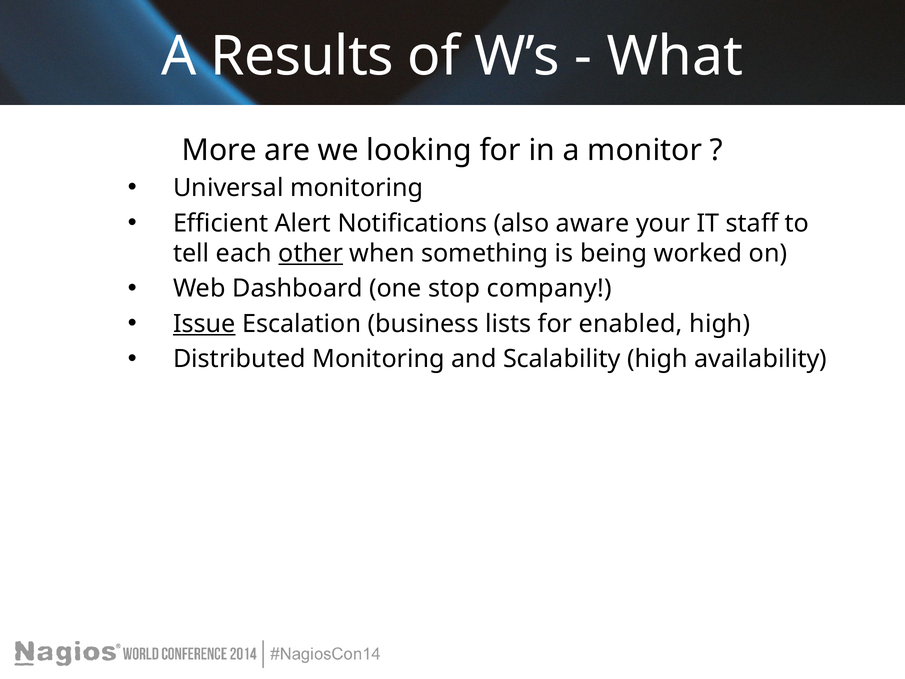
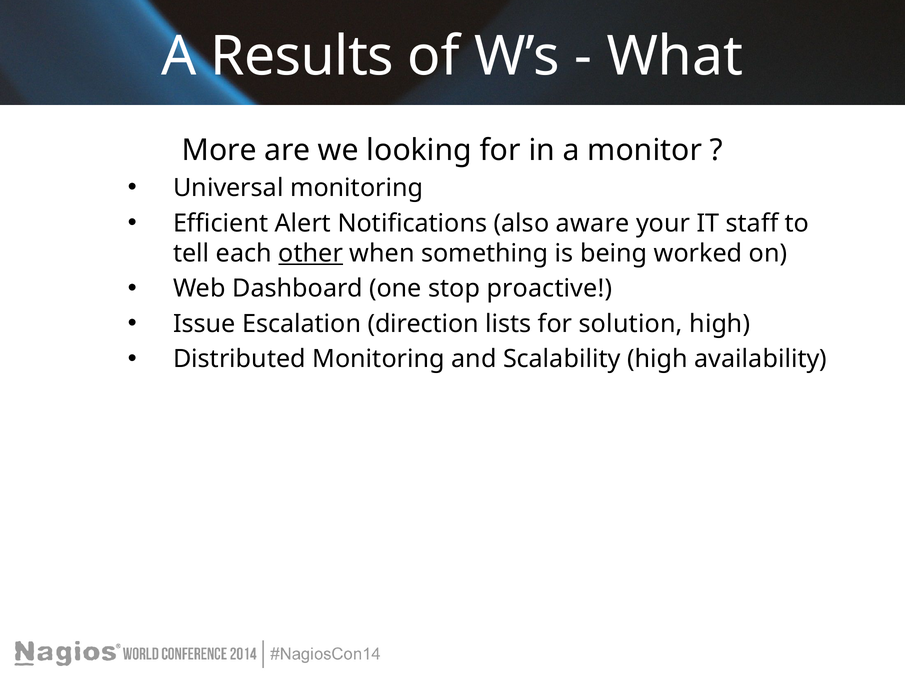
company: company -> proactive
Issue underline: present -> none
business: business -> direction
enabled: enabled -> solution
